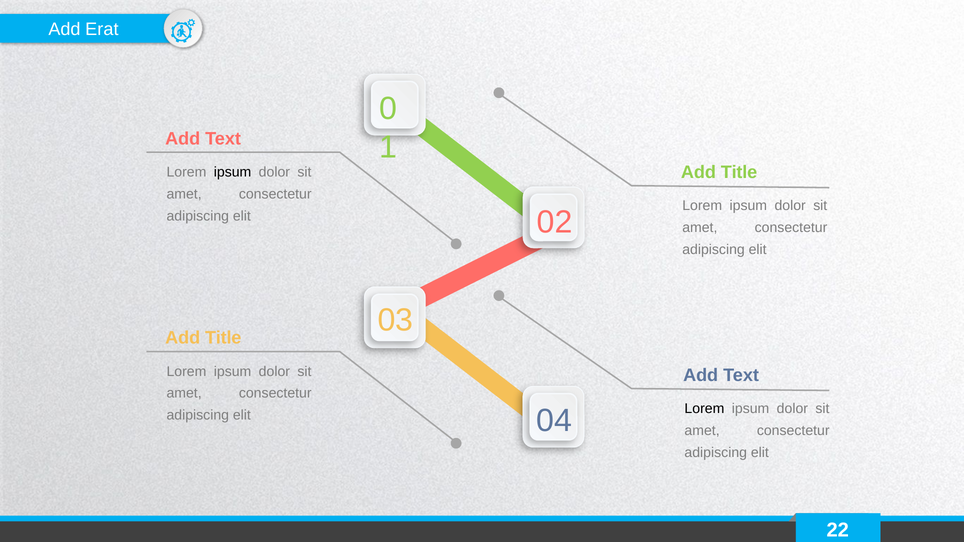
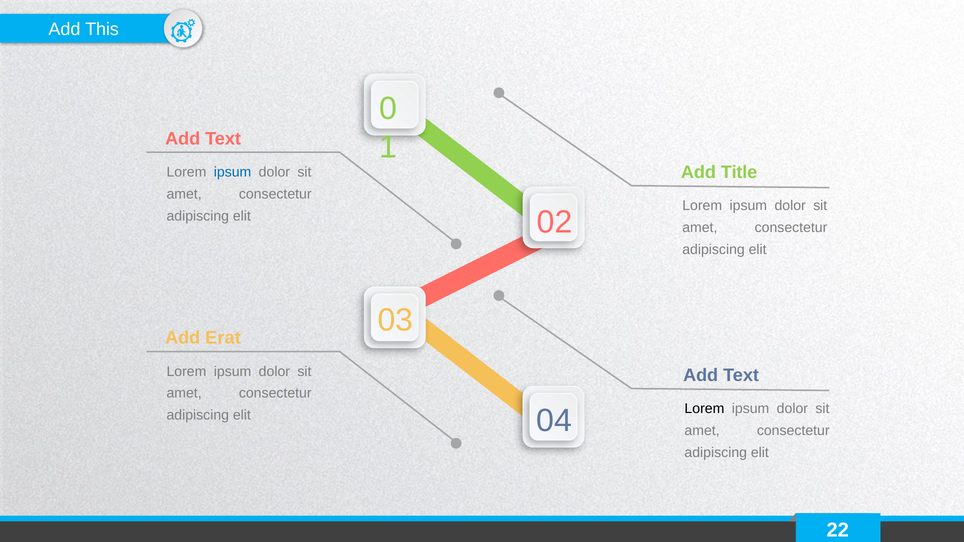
Erat: Erat -> This
ipsum at (233, 172) colour: black -> blue
Title at (223, 338): Title -> Erat
